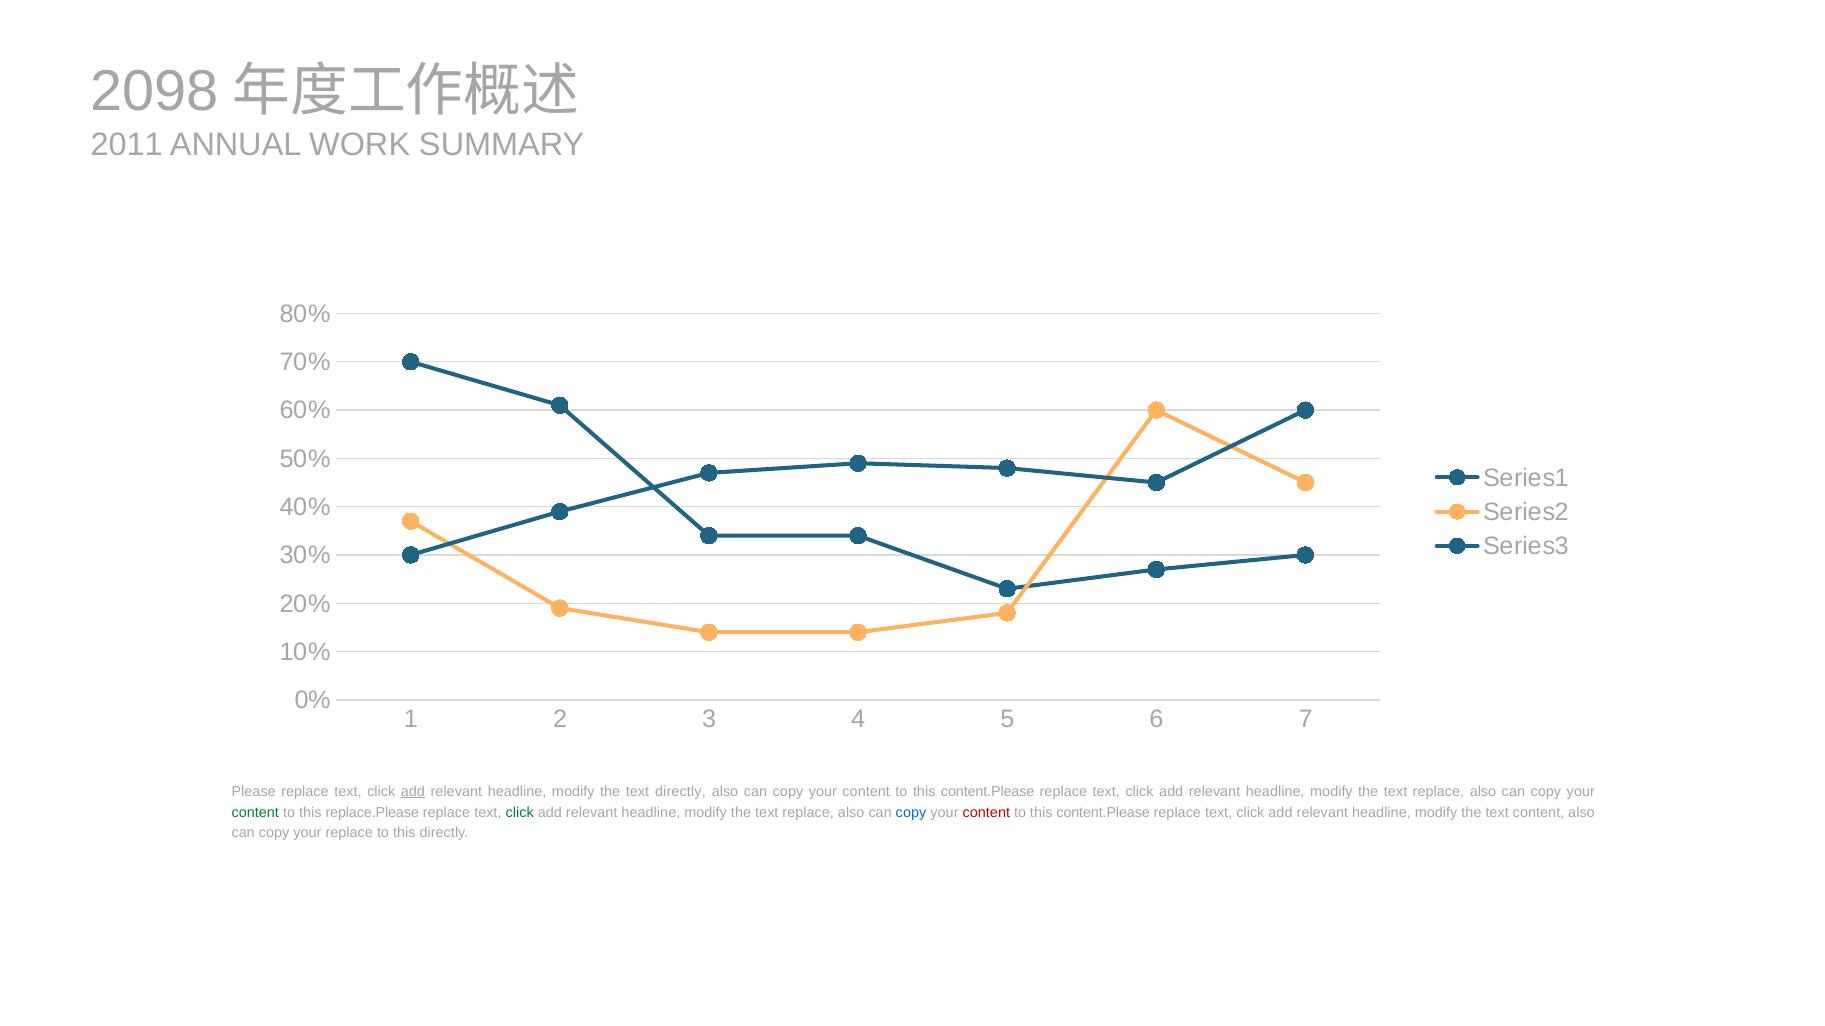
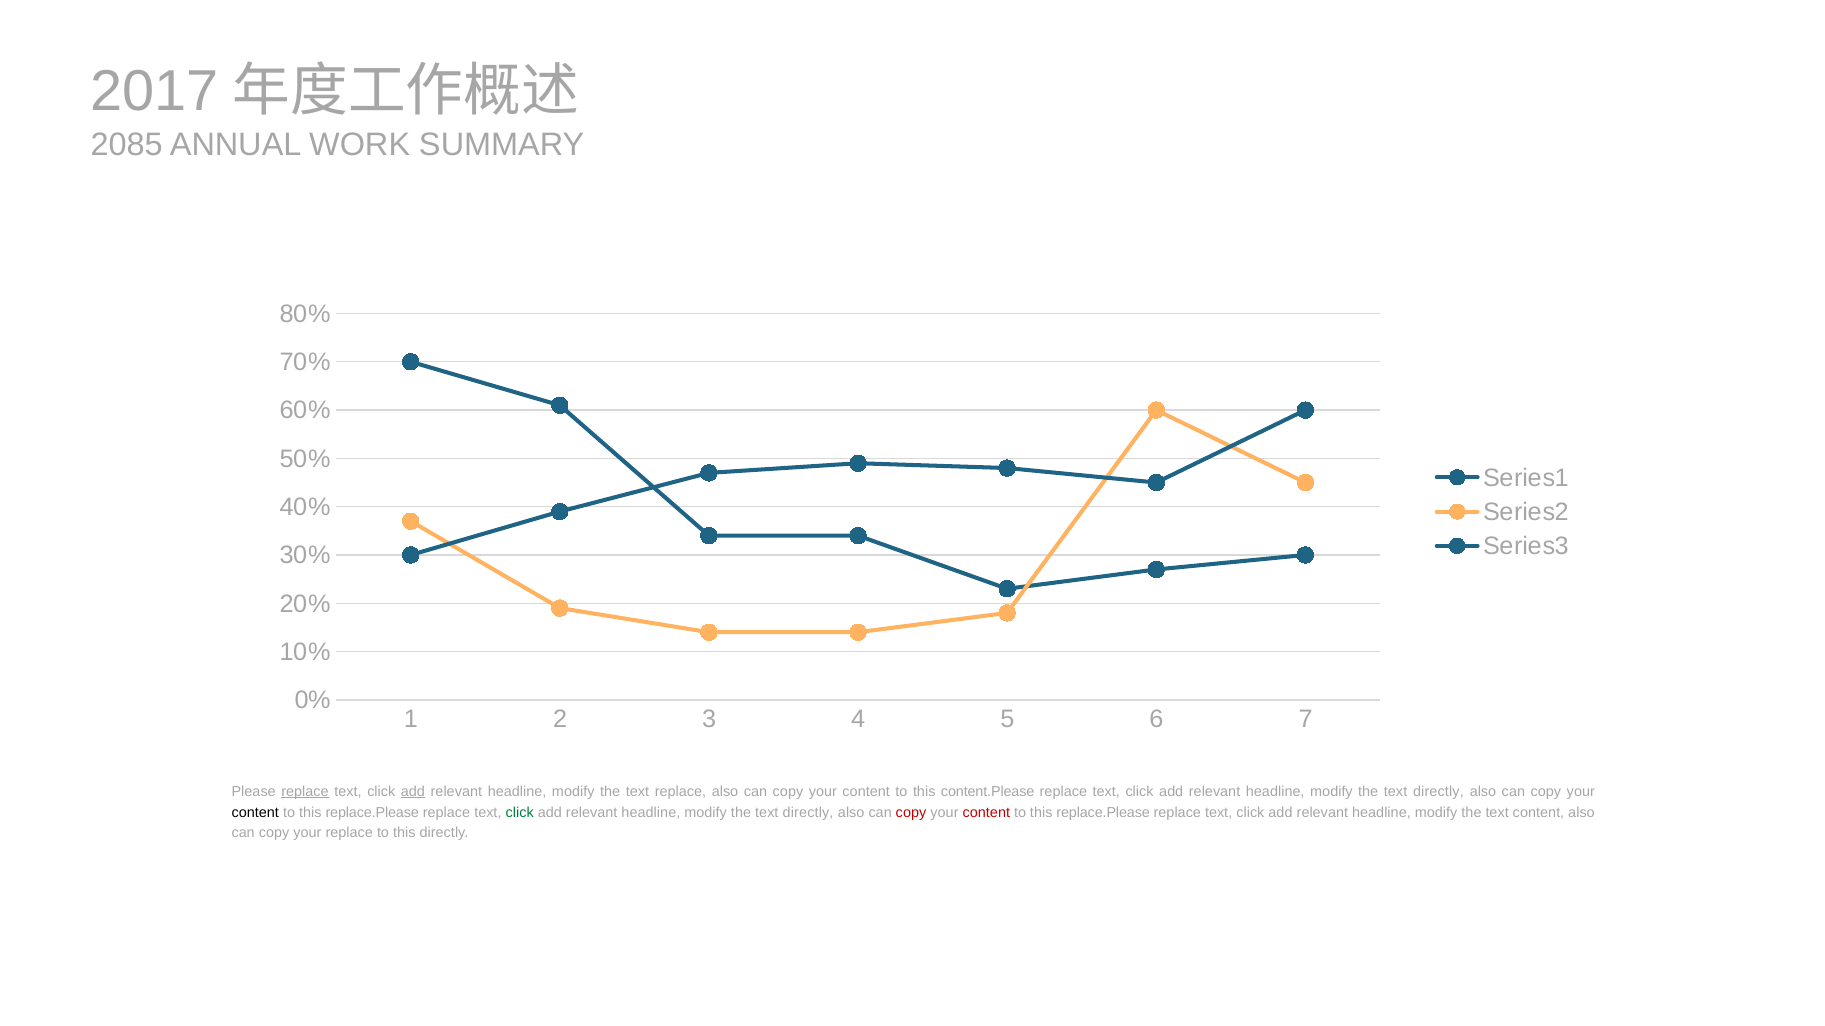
2098: 2098 -> 2017
2011: 2011 -> 2085
replace at (305, 792) underline: none -> present
text directly: directly -> replace
replace at (1438, 792): replace -> directly
content at (255, 813) colour: green -> black
replace at (808, 813): replace -> directly
copy at (911, 813) colour: blue -> red
content.Please at (1103, 813): content.Please -> replace.Please
